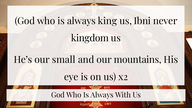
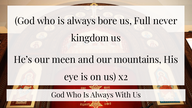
king: king -> bore
Ibni: Ibni -> Full
small: small -> meen
